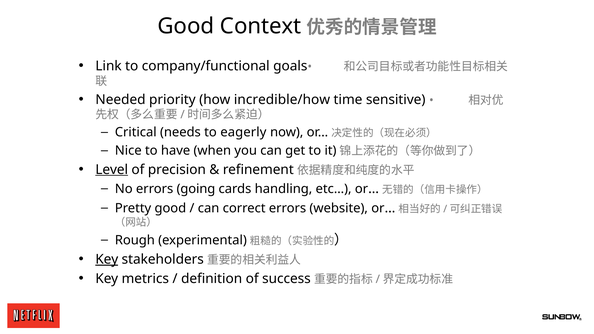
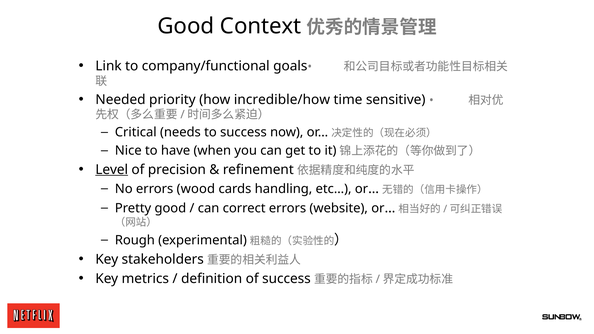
to eagerly: eagerly -> success
going: going -> wood
Key at (107, 259) underline: present -> none
